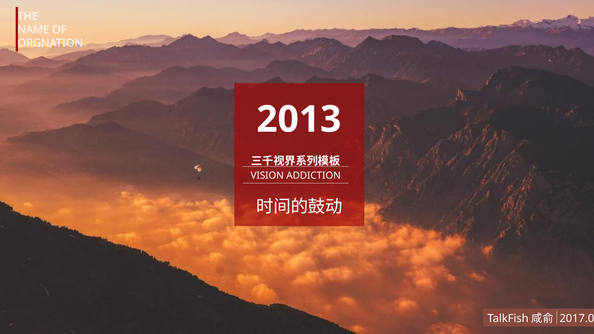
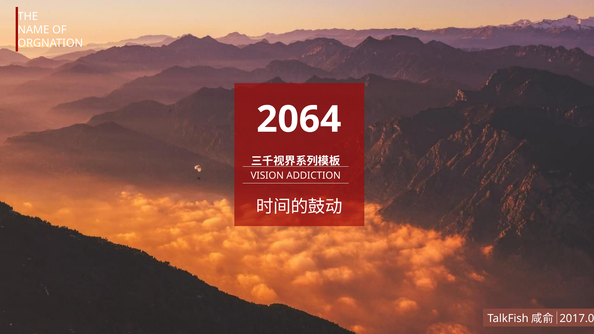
2013: 2013 -> 2064
